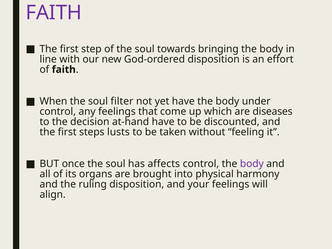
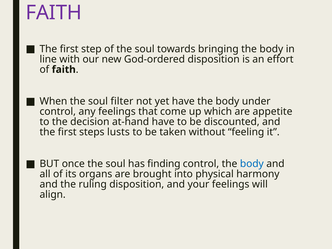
diseases: diseases -> appetite
affects: affects -> finding
body at (252, 164) colour: purple -> blue
